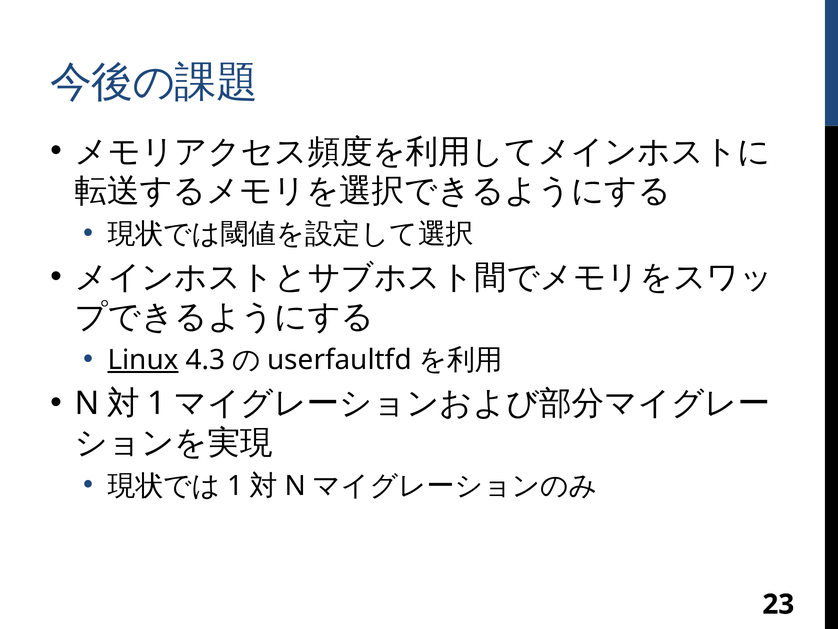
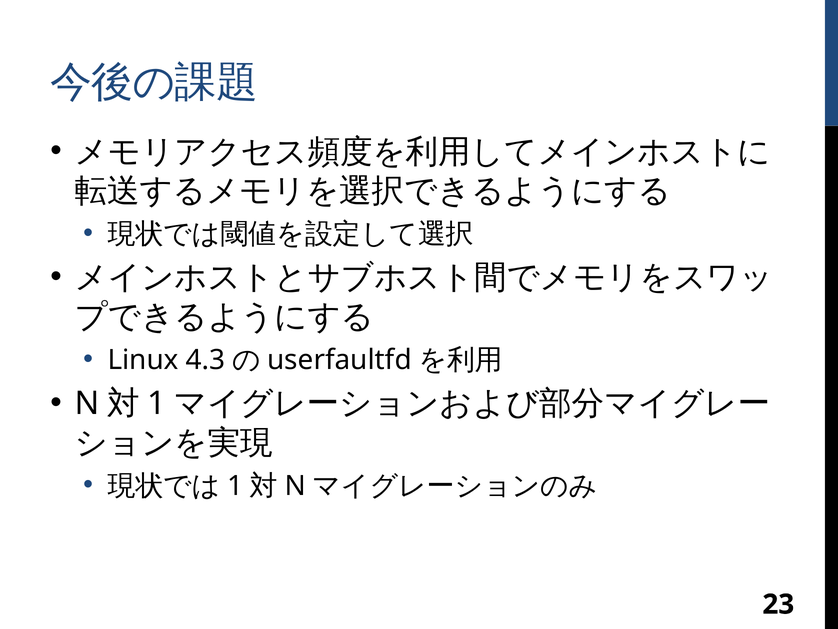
Linux underline: present -> none
